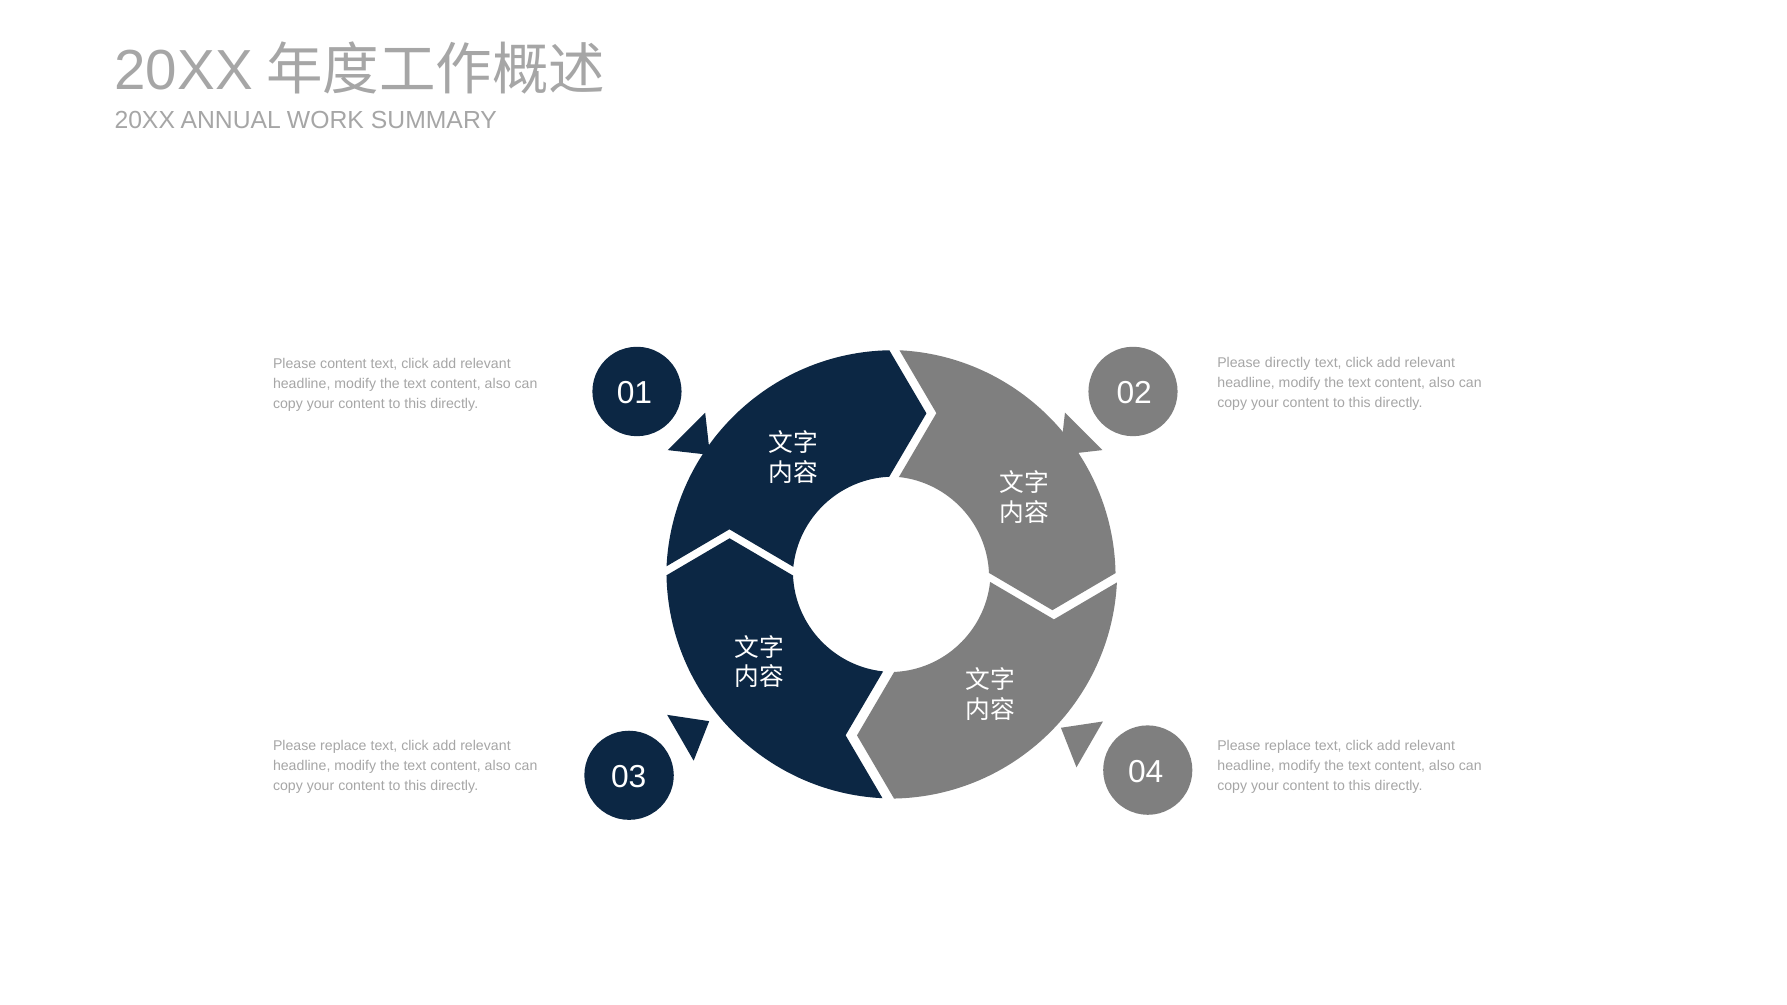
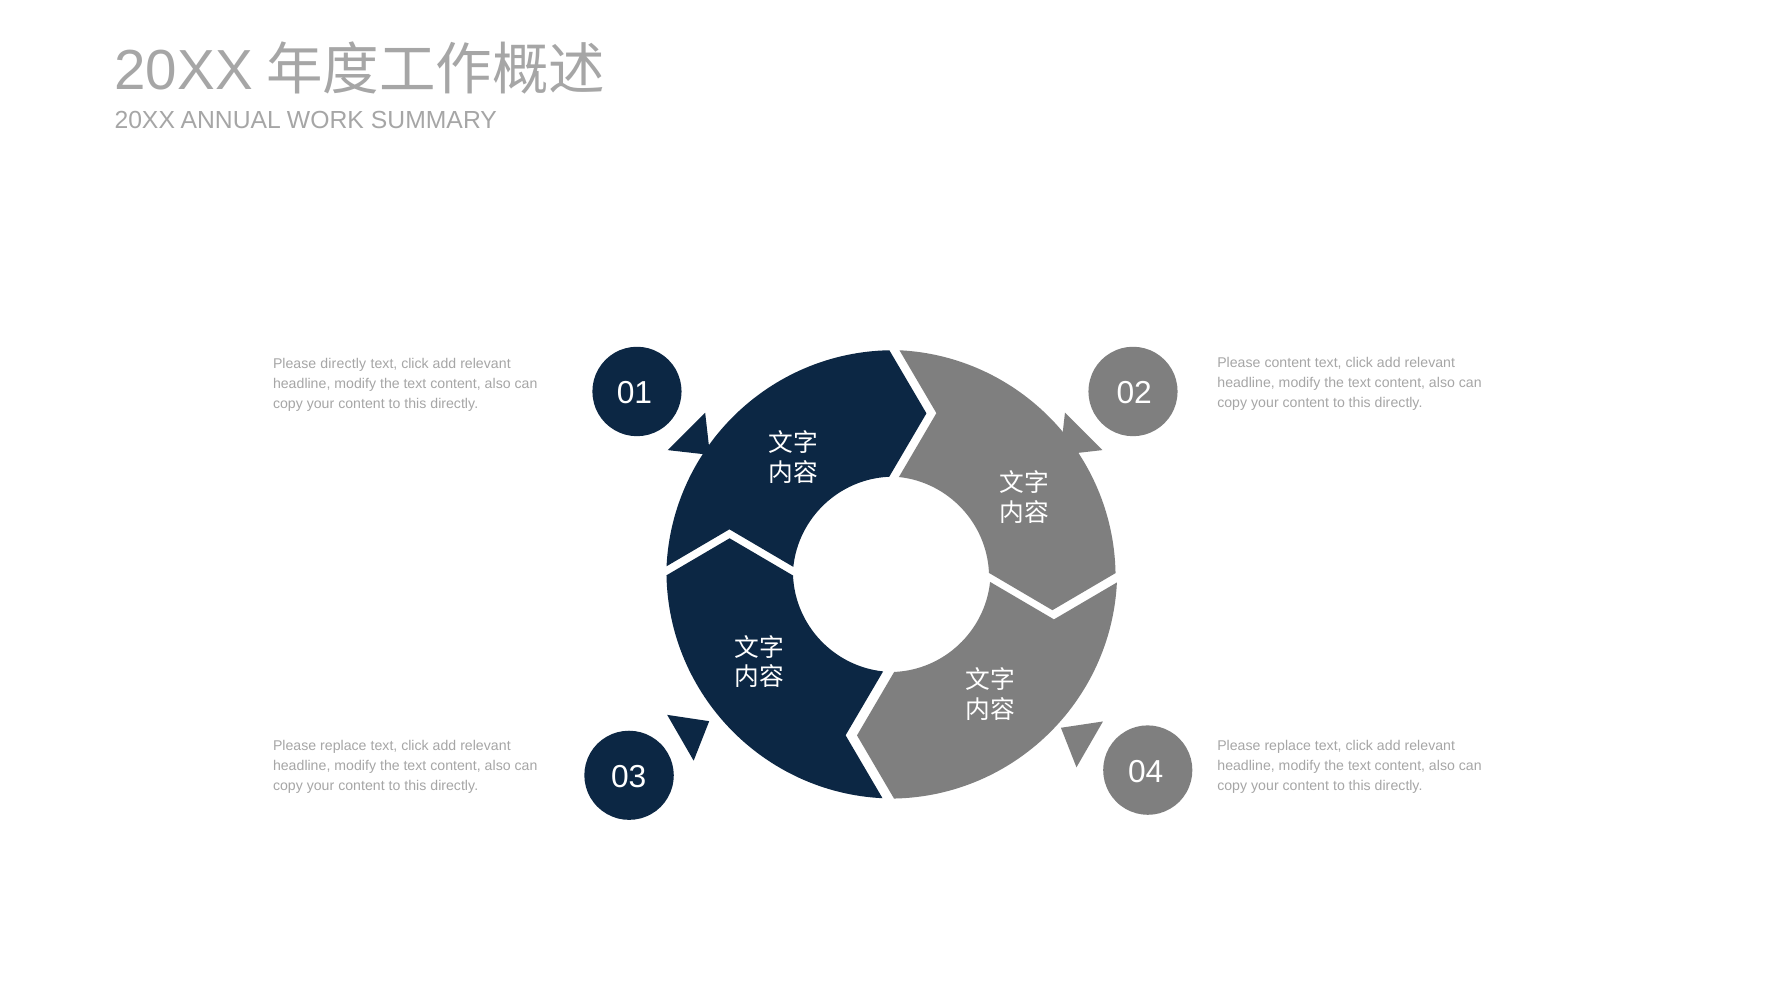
Please directly: directly -> content
Please content: content -> directly
